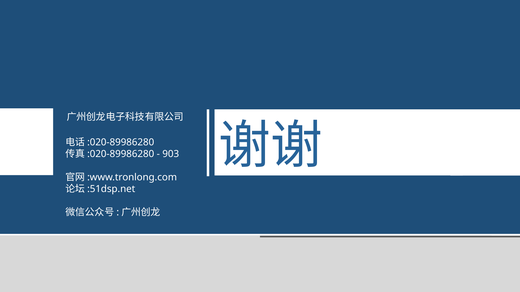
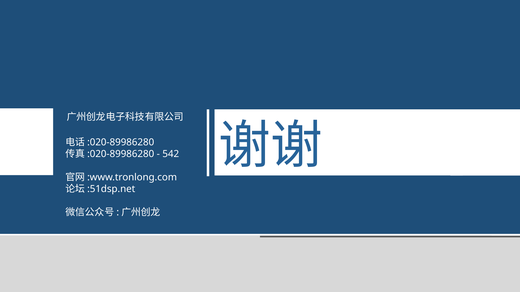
903: 903 -> 542
